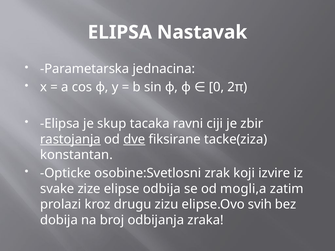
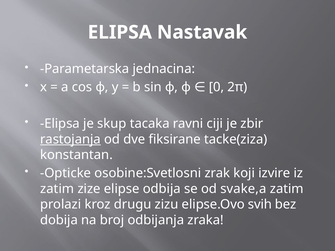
dve underline: present -> none
svake at (57, 189): svake -> zatim
mogli,a: mogli,a -> svake,a
